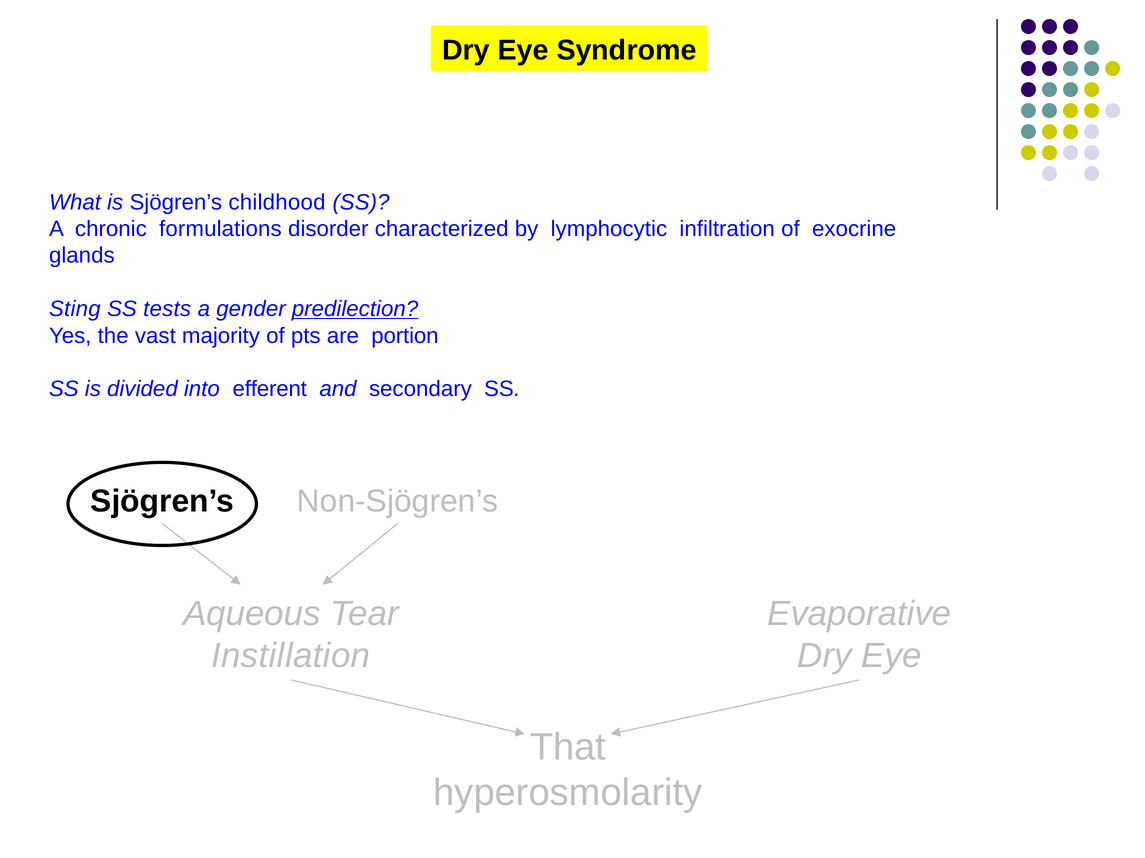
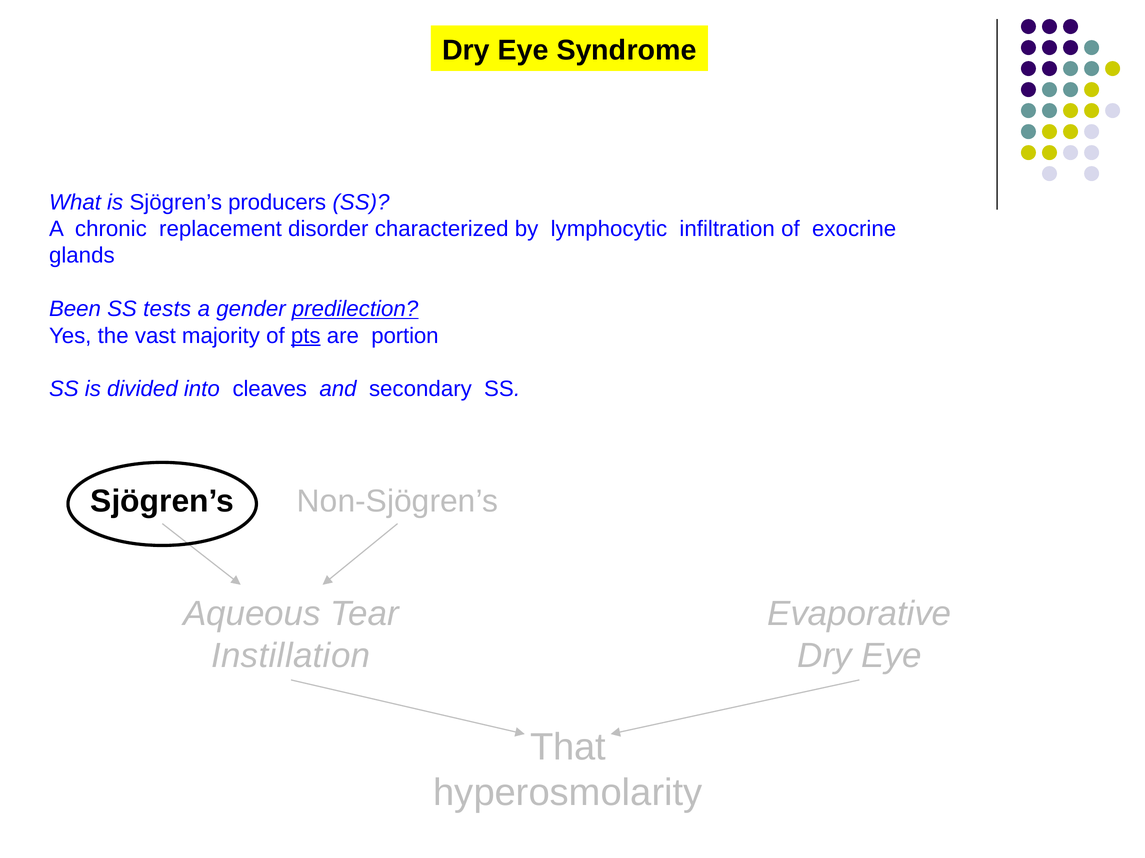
childhood: childhood -> producers
formulations: formulations -> replacement
Sting: Sting -> Been
pts underline: none -> present
efferent: efferent -> cleaves
